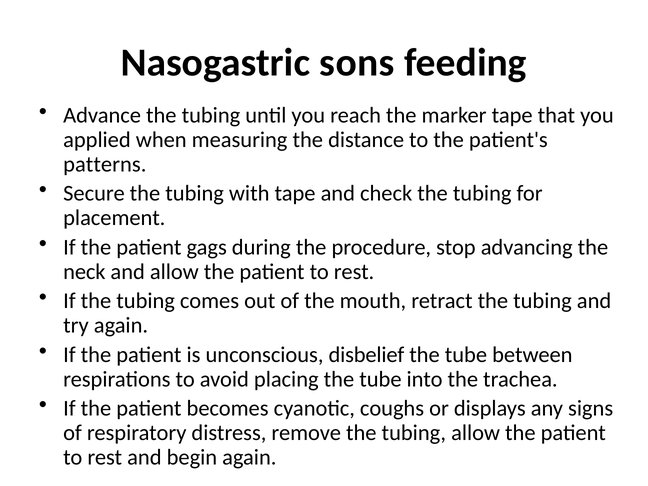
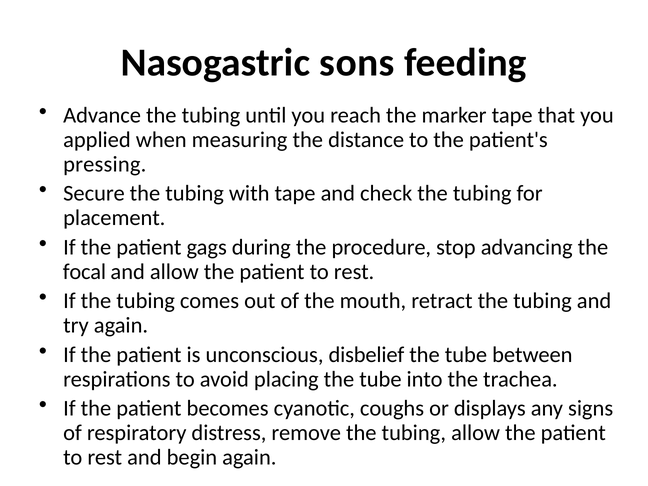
patterns: patterns -> pressing
neck: neck -> focal
